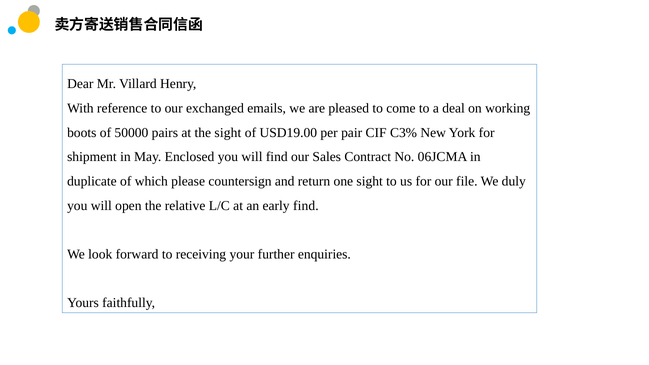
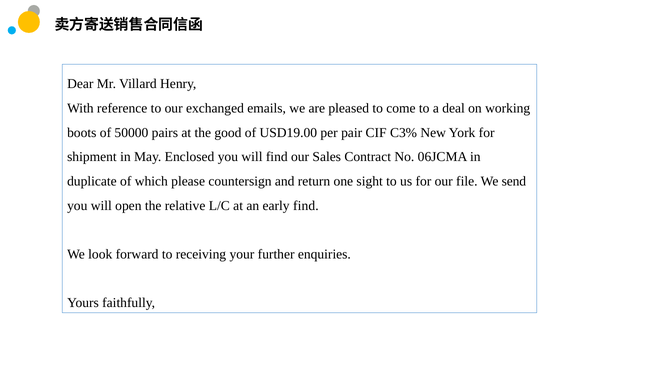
the sight: sight -> good
duly: duly -> send
